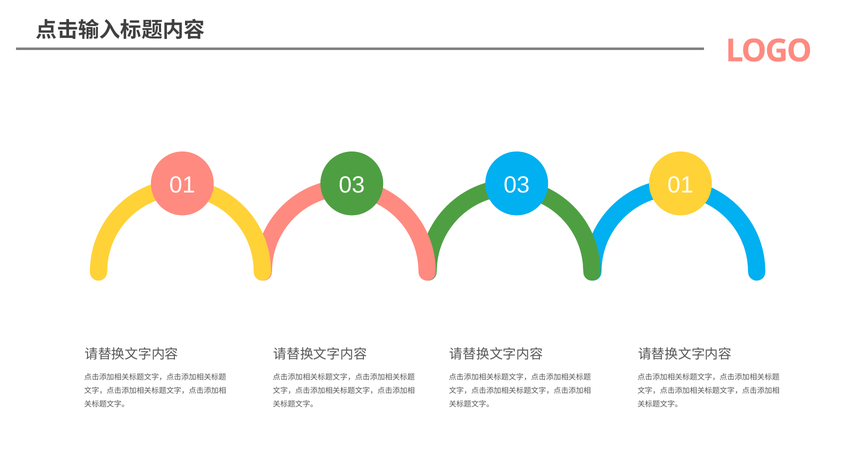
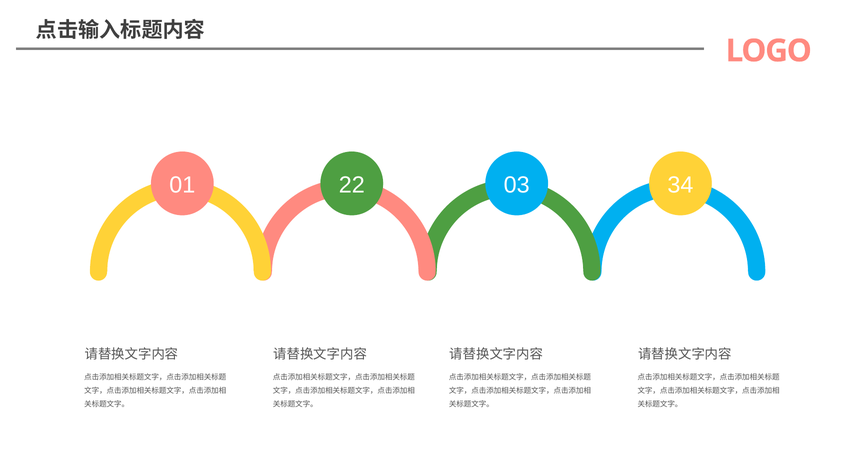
01 03: 03 -> 22
03 01: 01 -> 34
